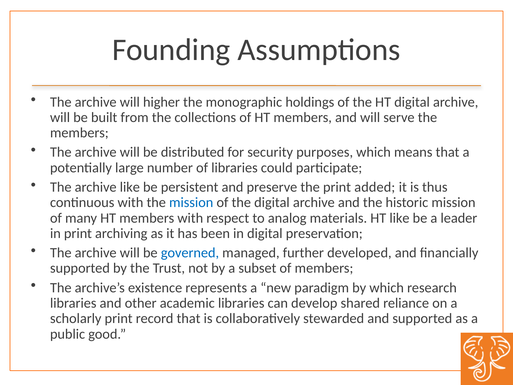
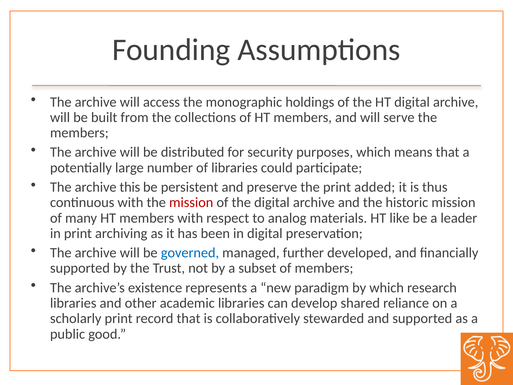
higher: higher -> access
archive like: like -> this
mission at (191, 202) colour: blue -> red
